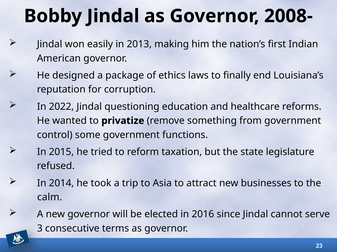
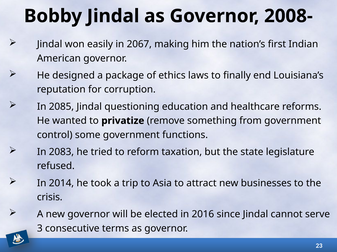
2013: 2013 -> 2067
2022: 2022 -> 2085
2015: 2015 -> 2083
calm: calm -> crisis
